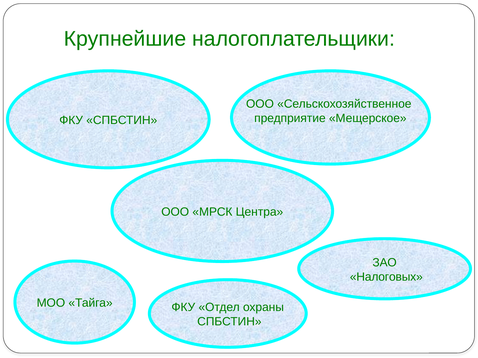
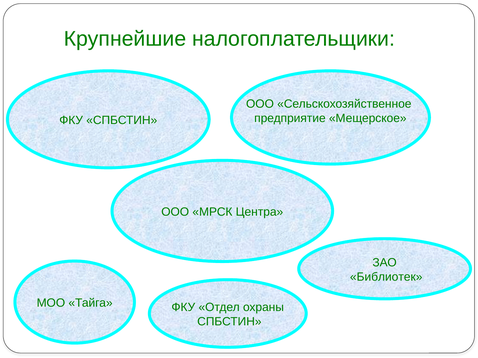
Налоговых: Налоговых -> Библиотек
